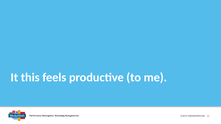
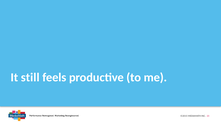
this: this -> still
